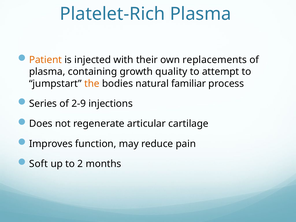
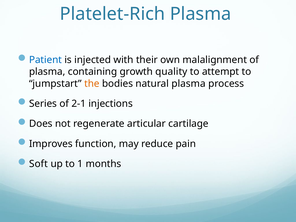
Patient colour: orange -> blue
replacements: replacements -> malalignment
natural familiar: familiar -> plasma
2-9: 2-9 -> 2-1
2: 2 -> 1
